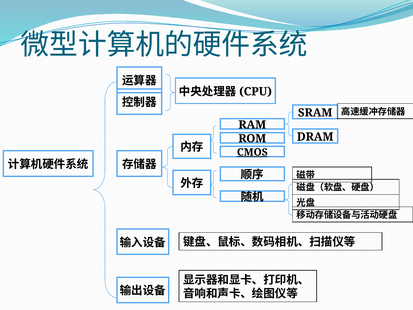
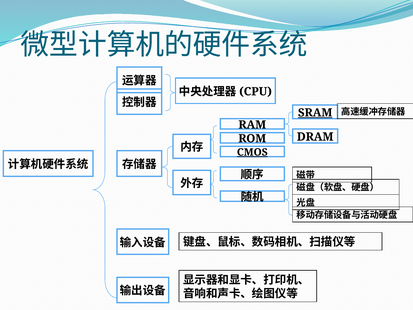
SRAM underline: none -> present
